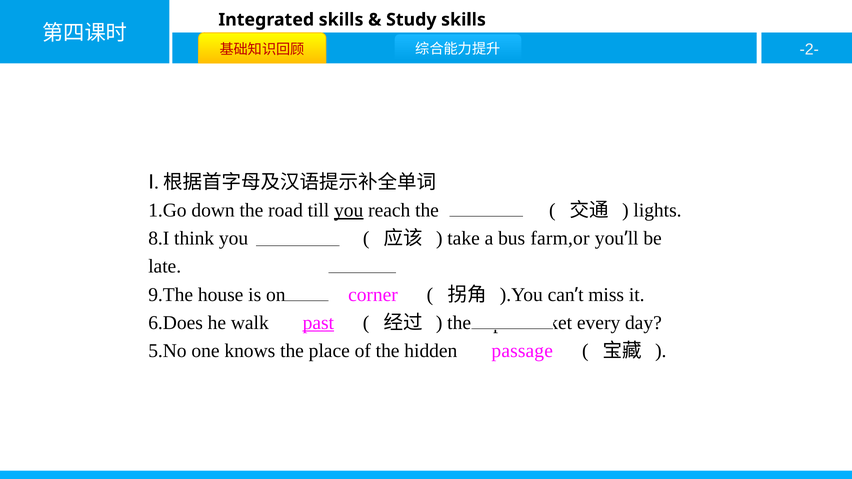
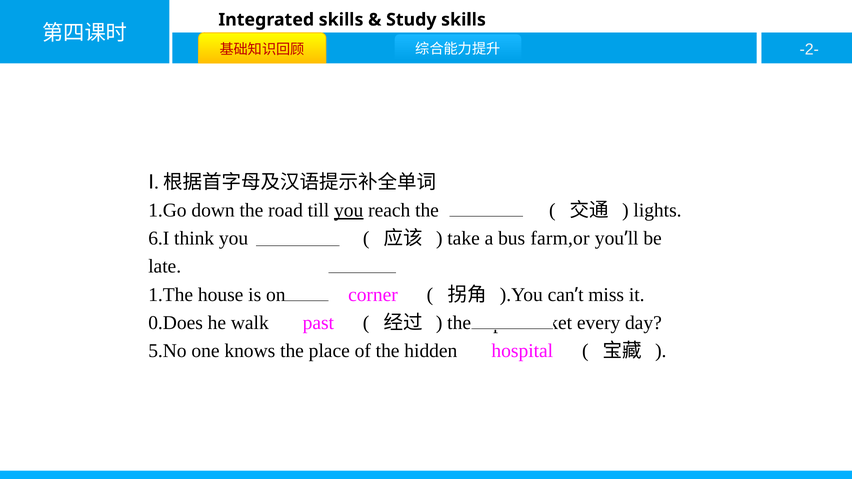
8.I: 8.I -> 6.I
9.The: 9.The -> 1.The
6.Does: 6.Does -> 0.Does
past underline: present -> none
passage: passage -> hospital
